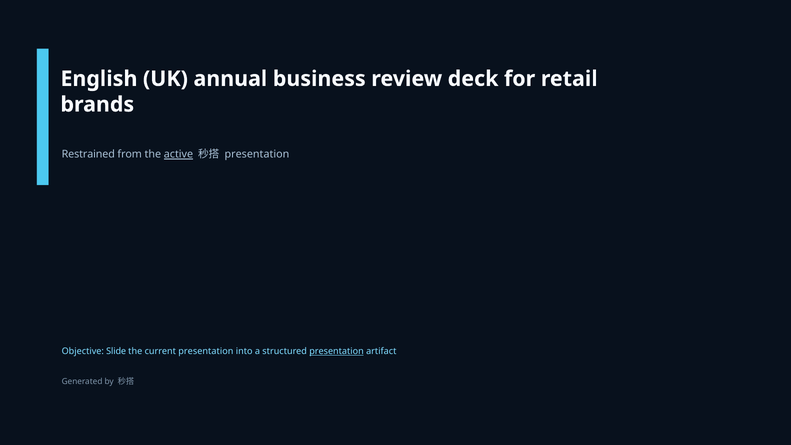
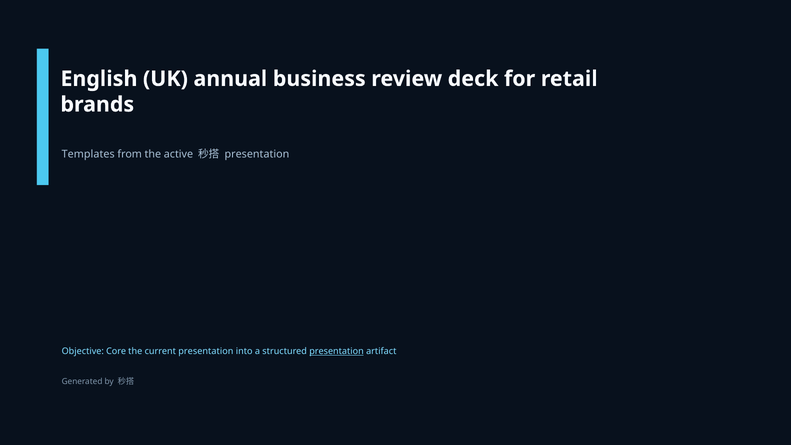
Restrained: Restrained -> Templates
active underline: present -> none
Slide: Slide -> Core
